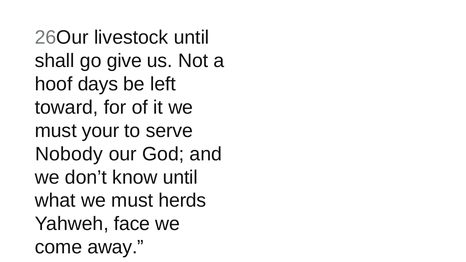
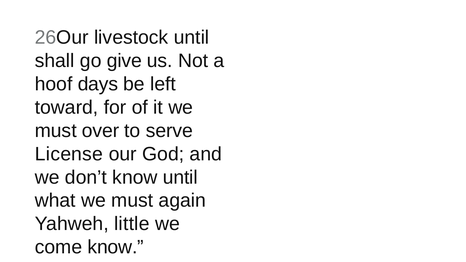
your: your -> over
Nobody: Nobody -> License
herds: herds -> again
face: face -> little
come away: away -> know
